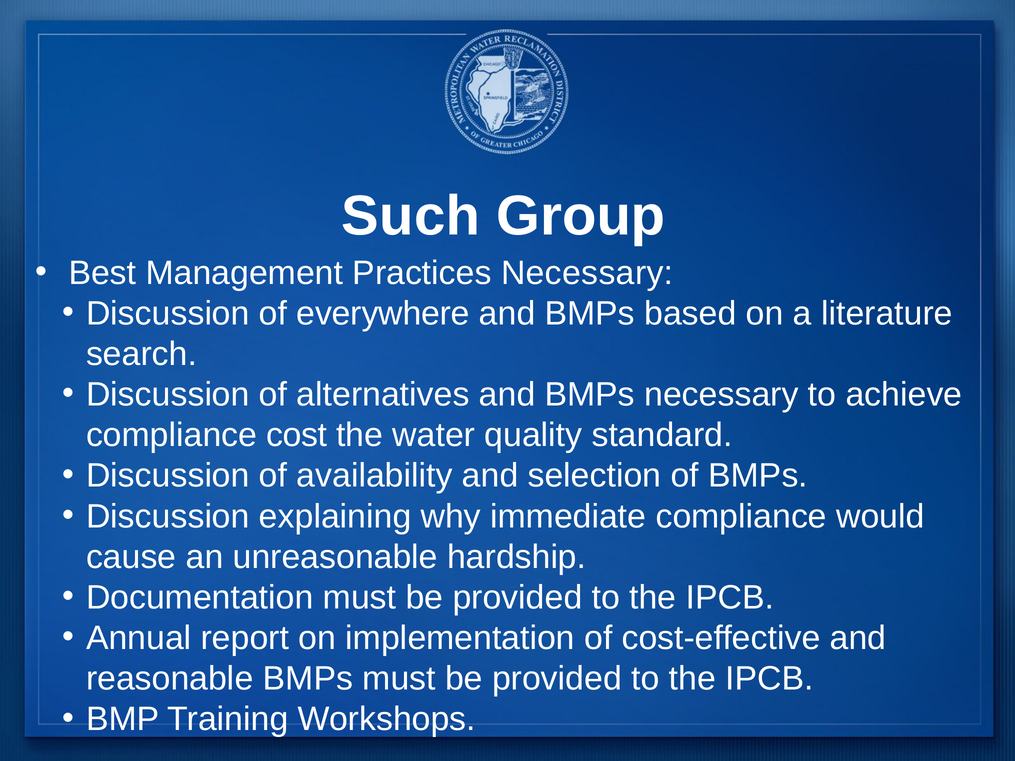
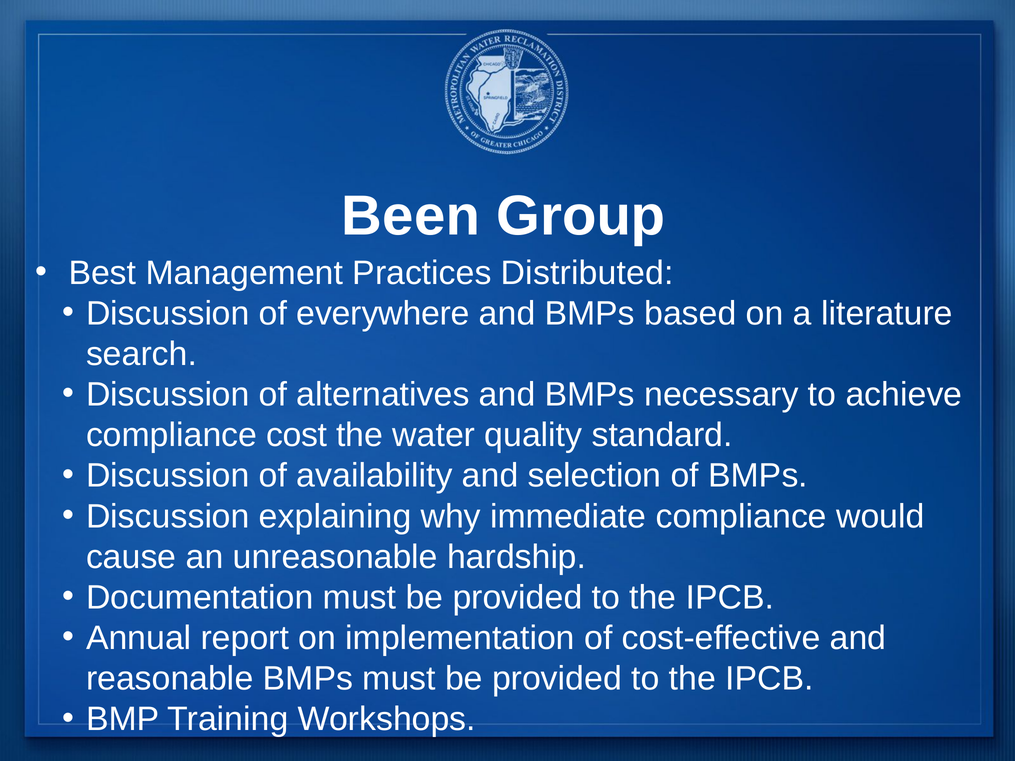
Such: Such -> Been
Practices Necessary: Necessary -> Distributed
